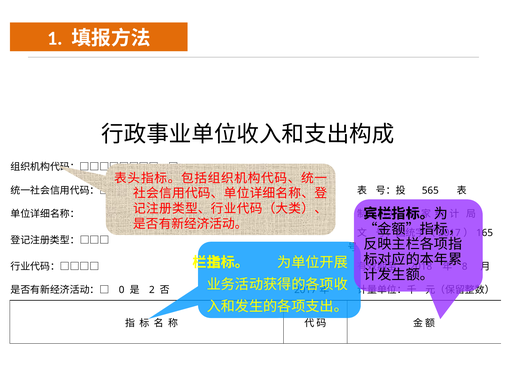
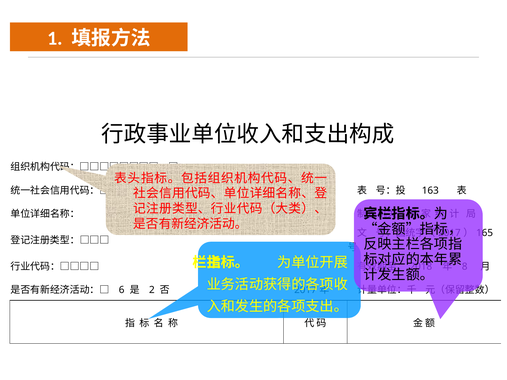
565: 565 -> 163
0: 0 -> 6
